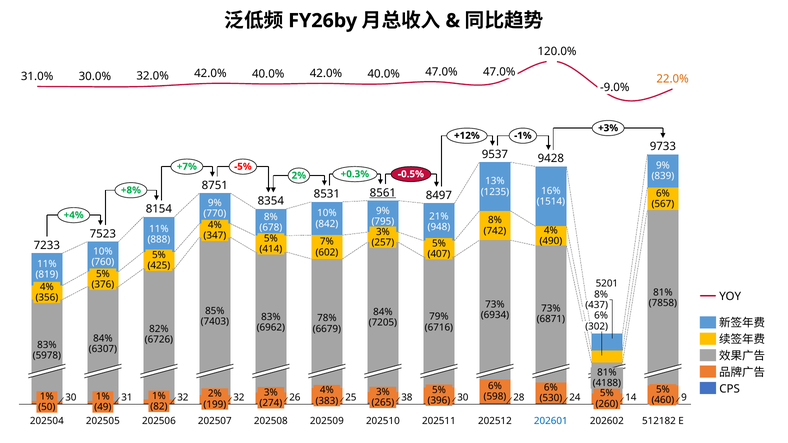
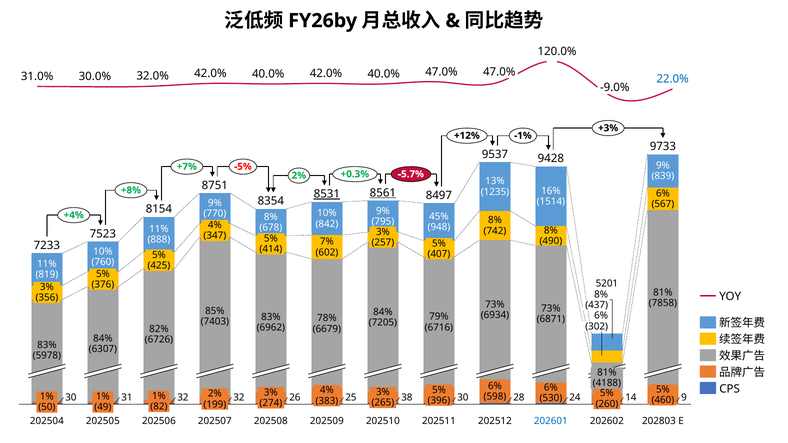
22.0% colour: orange -> blue
-0.5%: -0.5% -> -5.7%
8531 underline: none -> present
21%: 21% -> 45%
4% at (551, 231): 4% -> 8%
4% at (47, 287): 4% -> 3%
512182: 512182 -> 202803
